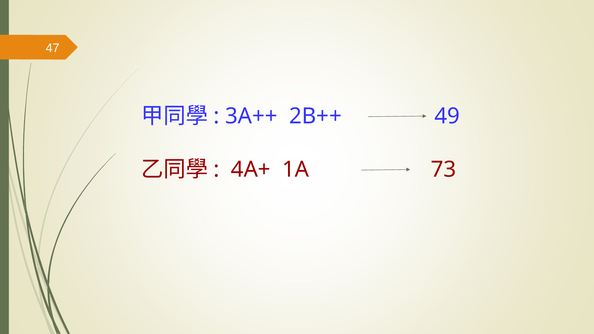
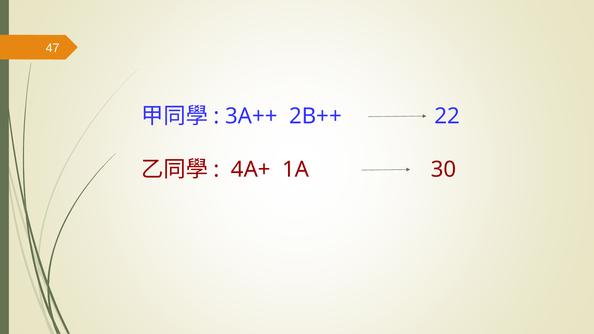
49: 49 -> 22
73: 73 -> 30
